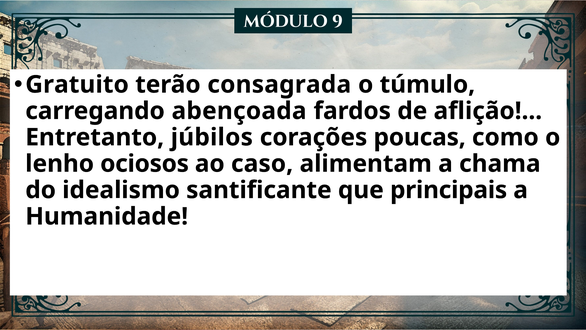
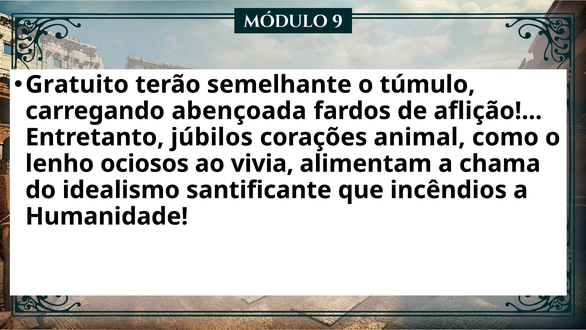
consagrada: consagrada -> semelhante
poucas: poucas -> animal
caso: caso -> vivia
principais: principais -> incêndios
